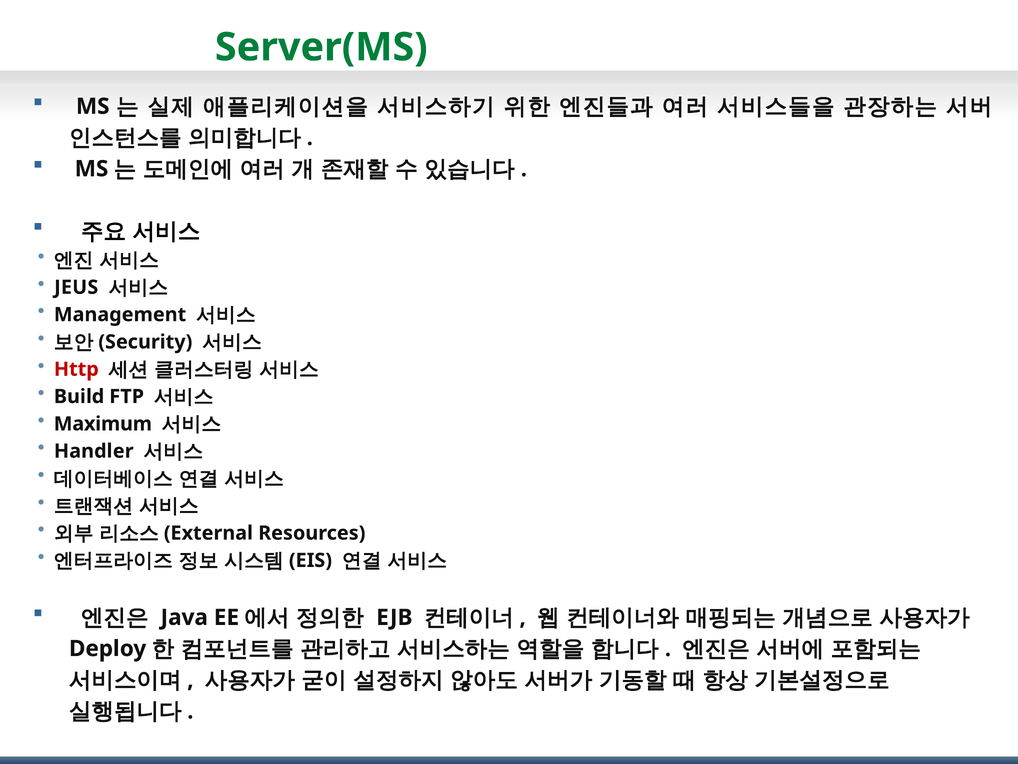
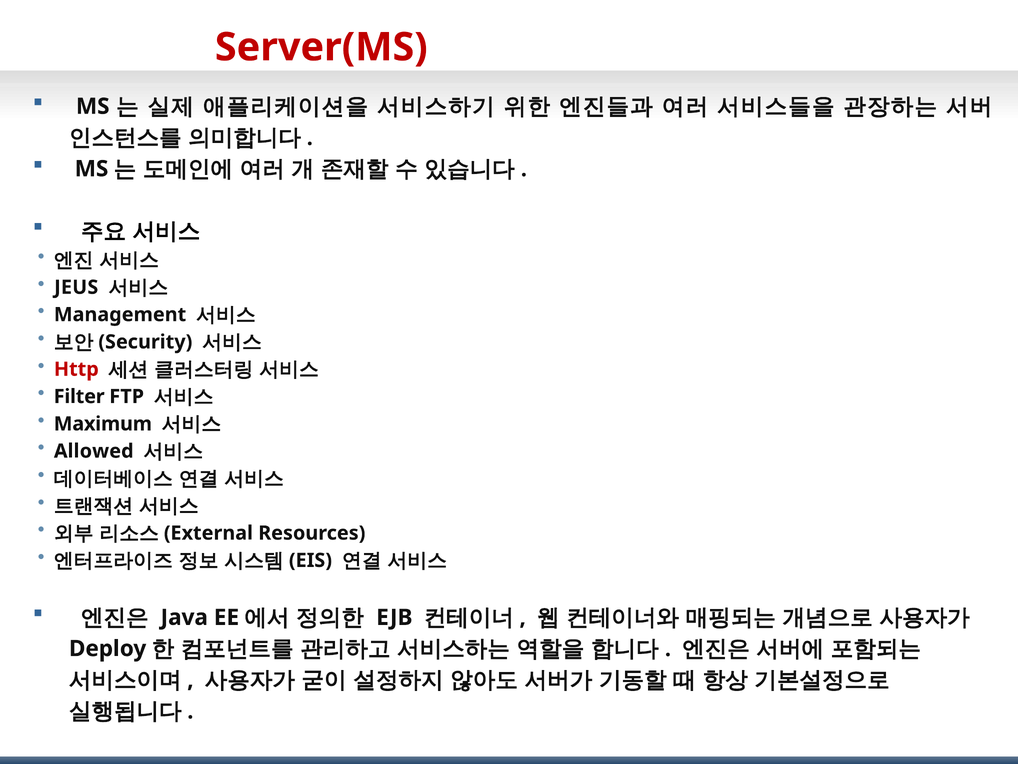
Server(MS colour: green -> red
Build: Build -> Filter
Handler: Handler -> Allowed
